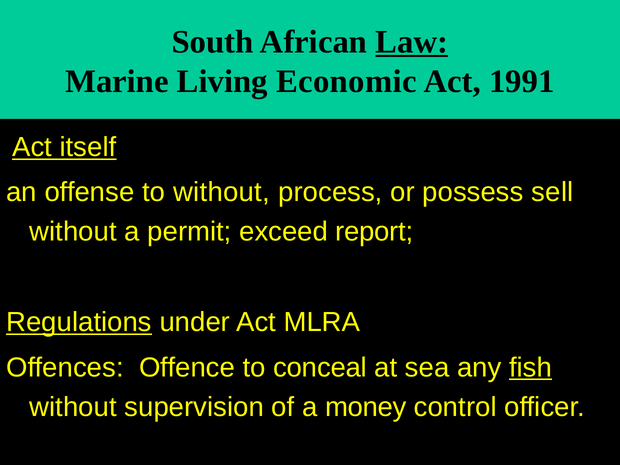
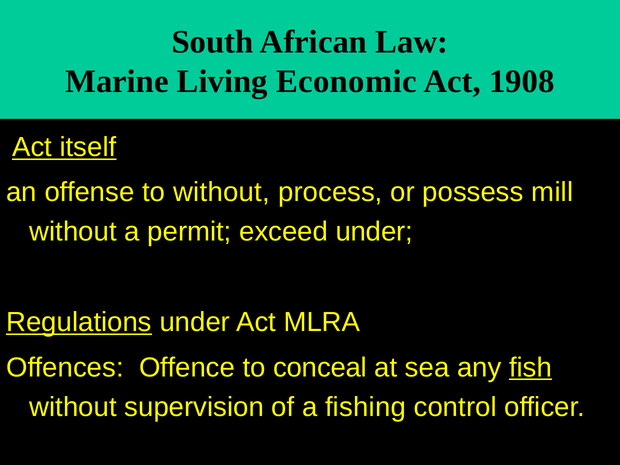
Law underline: present -> none
1991: 1991 -> 1908
sell: sell -> mill
exceed report: report -> under
money: money -> fishing
